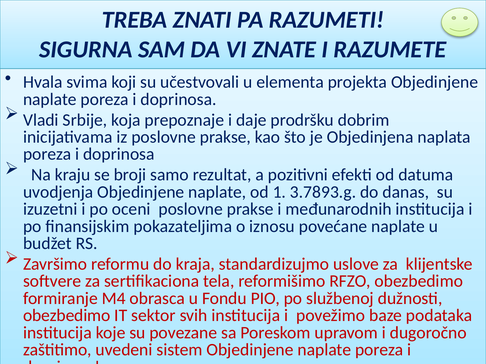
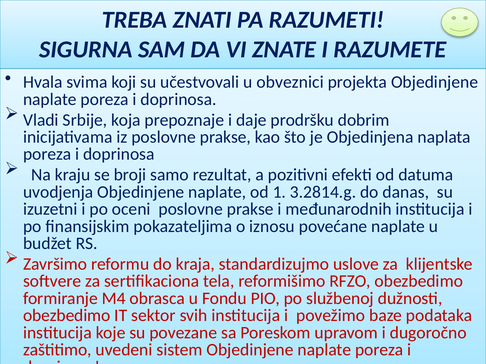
elementa: elementa -> obveznici
3.7893.g: 3.7893.g -> 3.2814.g
